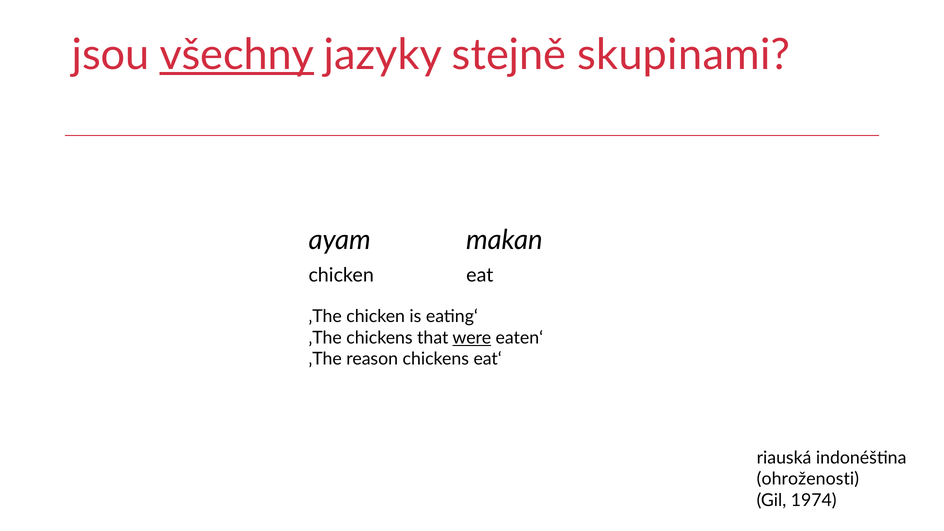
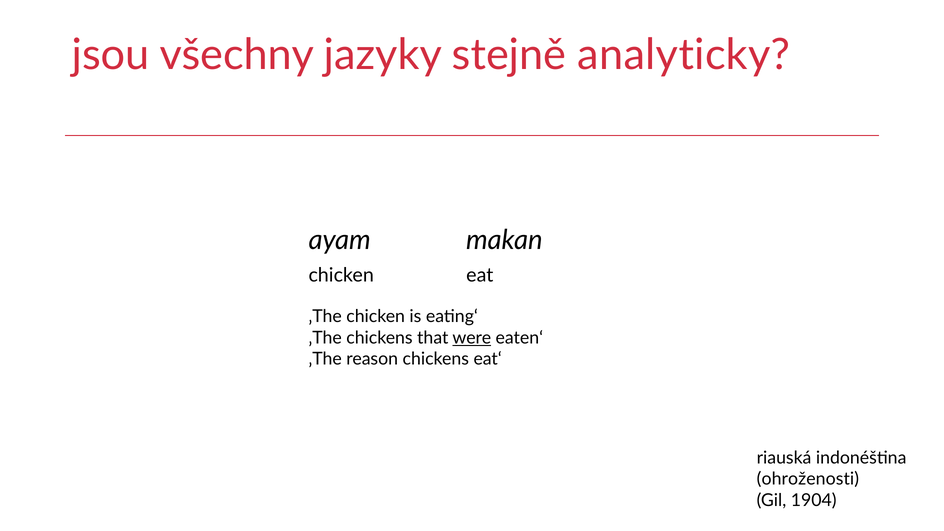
všechny underline: present -> none
skupinami: skupinami -> analyticky
1974: 1974 -> 1904
